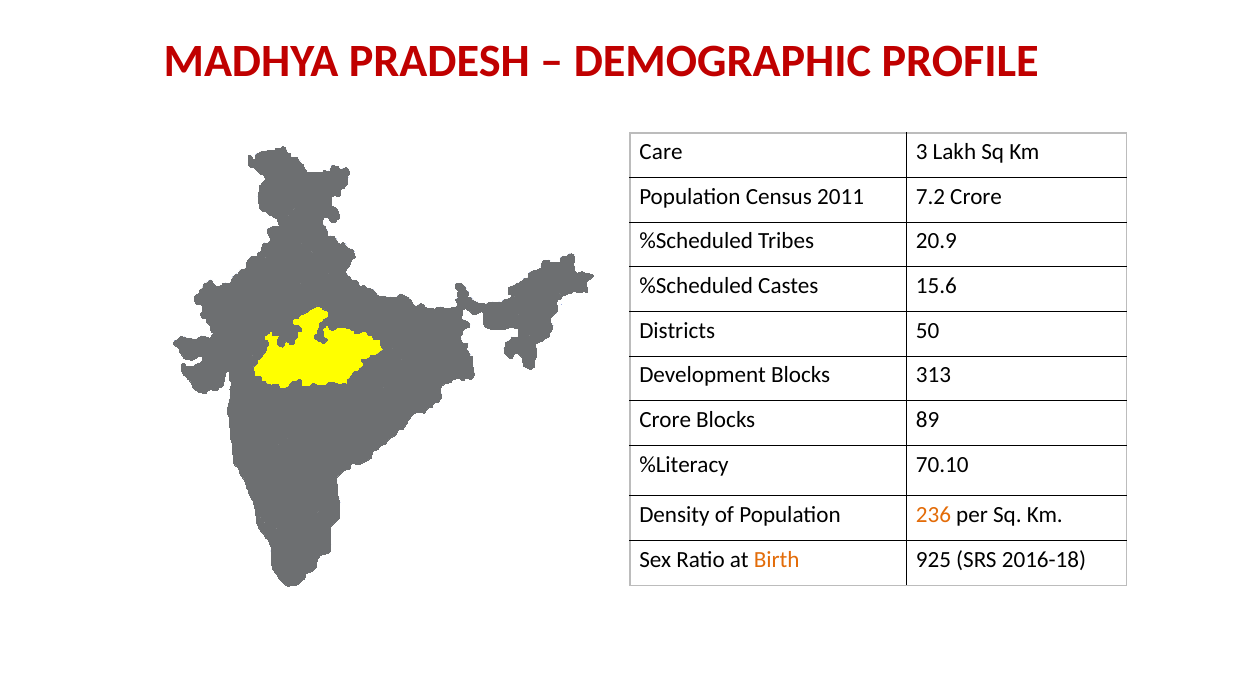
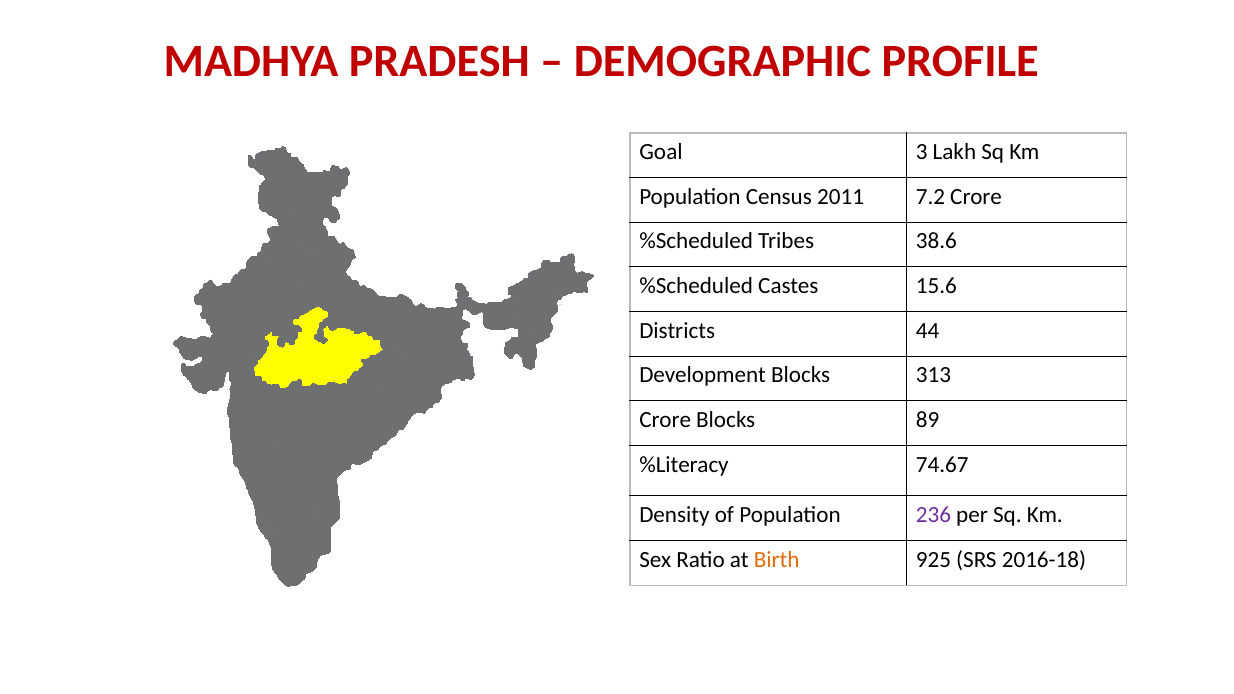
Care: Care -> Goal
20.9: 20.9 -> 38.6
50: 50 -> 44
70.10: 70.10 -> 74.67
236 colour: orange -> purple
